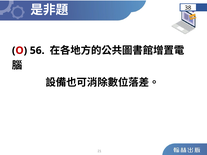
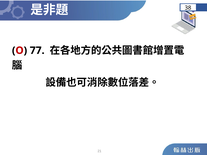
56: 56 -> 77
